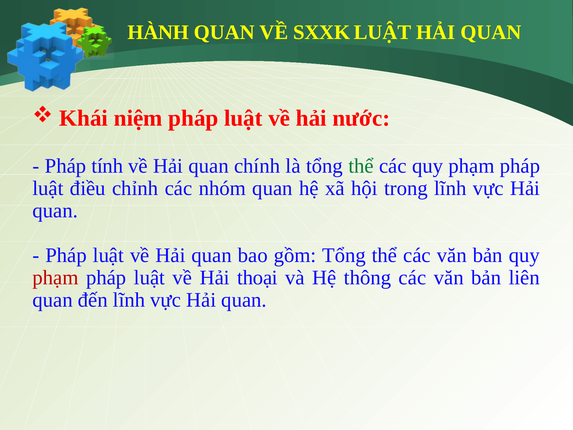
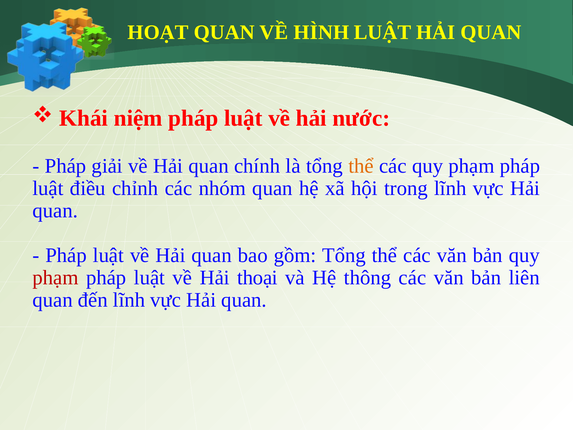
HÀNH: HÀNH -> HOẠT
SXXK: SXXK -> HÌNH
tính: tính -> giải
thể at (361, 166) colour: green -> orange
